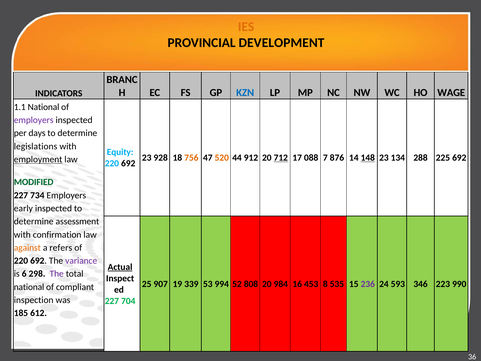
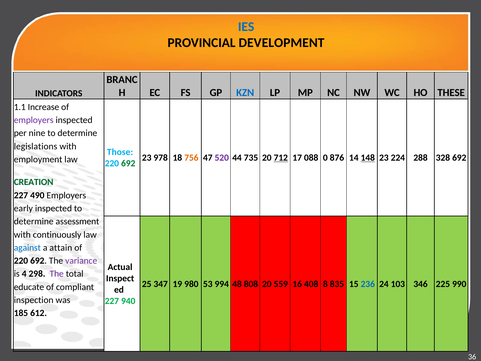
IES colour: orange -> blue
WAGE: WAGE -> THESE
1.1 National: National -> Increase
days: days -> nine
Equity: Equity -> Those
928: 928 -> 978
520 colour: orange -> purple
912: 912 -> 735
7: 7 -> 0
134: 134 -> 224
225: 225 -> 328
employment underline: present -> none
692 at (128, 163) colour: black -> green
MODIFIED: MODIFIED -> CREATION
734: 734 -> 490
confirmation: confirmation -> continuously
against colour: orange -> blue
refers: refers -> attain
Actual underline: present -> none
6: 6 -> 4
907: 907 -> 347
339: 339 -> 980
52: 52 -> 48
984: 984 -> 559
453: 453 -> 408
535: 535 -> 835
236 colour: purple -> blue
593: 593 -> 103
223: 223 -> 225
national at (29, 287): national -> educate
704: 704 -> 940
